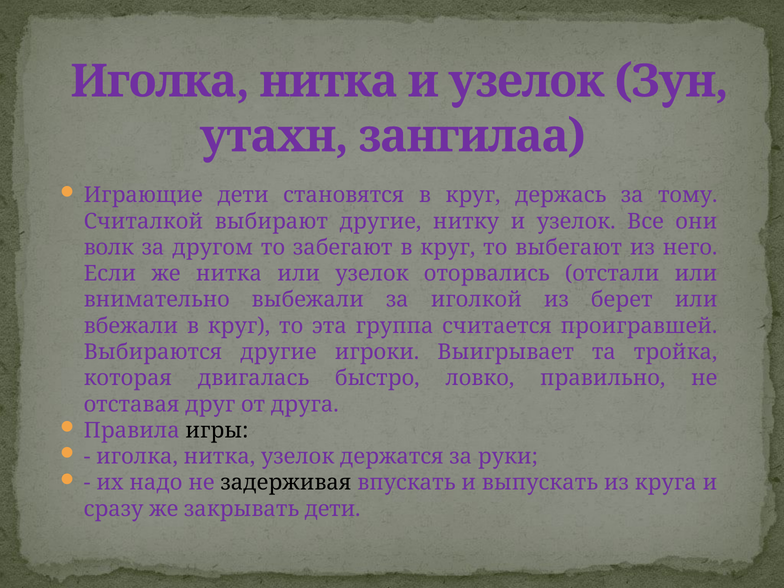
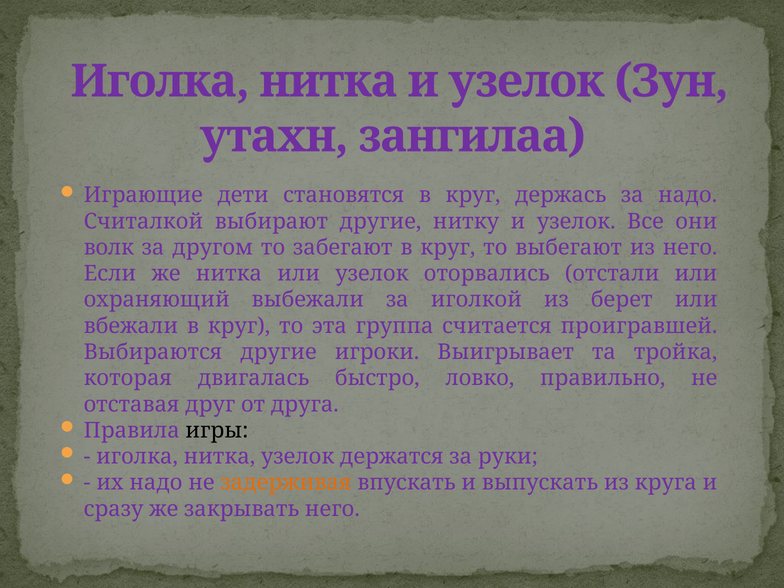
за тому: тому -> надо
внимательно: внимательно -> охраняющий
задерживая colour: black -> orange
закрывать дети: дети -> него
